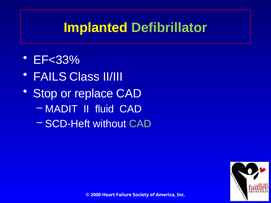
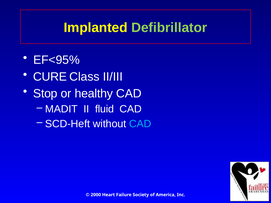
EF<33%: EF<33% -> EF<95%
FAILS: FAILS -> CURE
replace: replace -> healthy
CAD at (140, 124) colour: light green -> light blue
